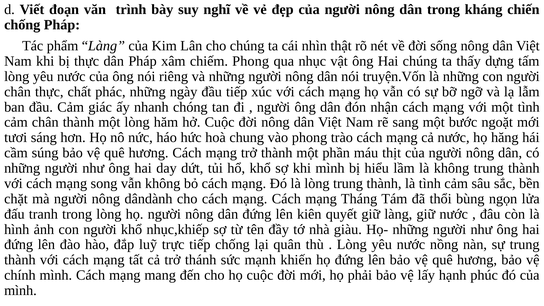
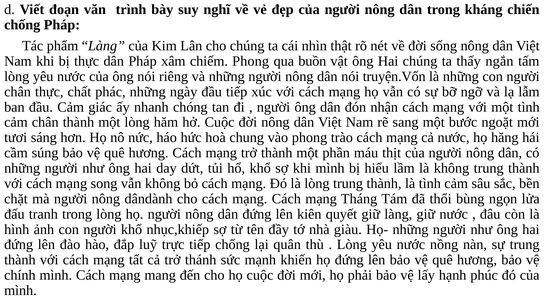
nhục: nhục -> buồn
dựng: dựng -> ngắn
